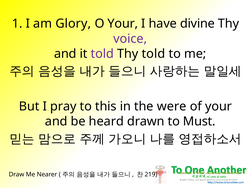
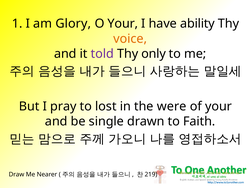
divine: divine -> ability
voice colour: purple -> orange
Thy told: told -> only
this: this -> lost
heard: heard -> single
Must: Must -> Faith
